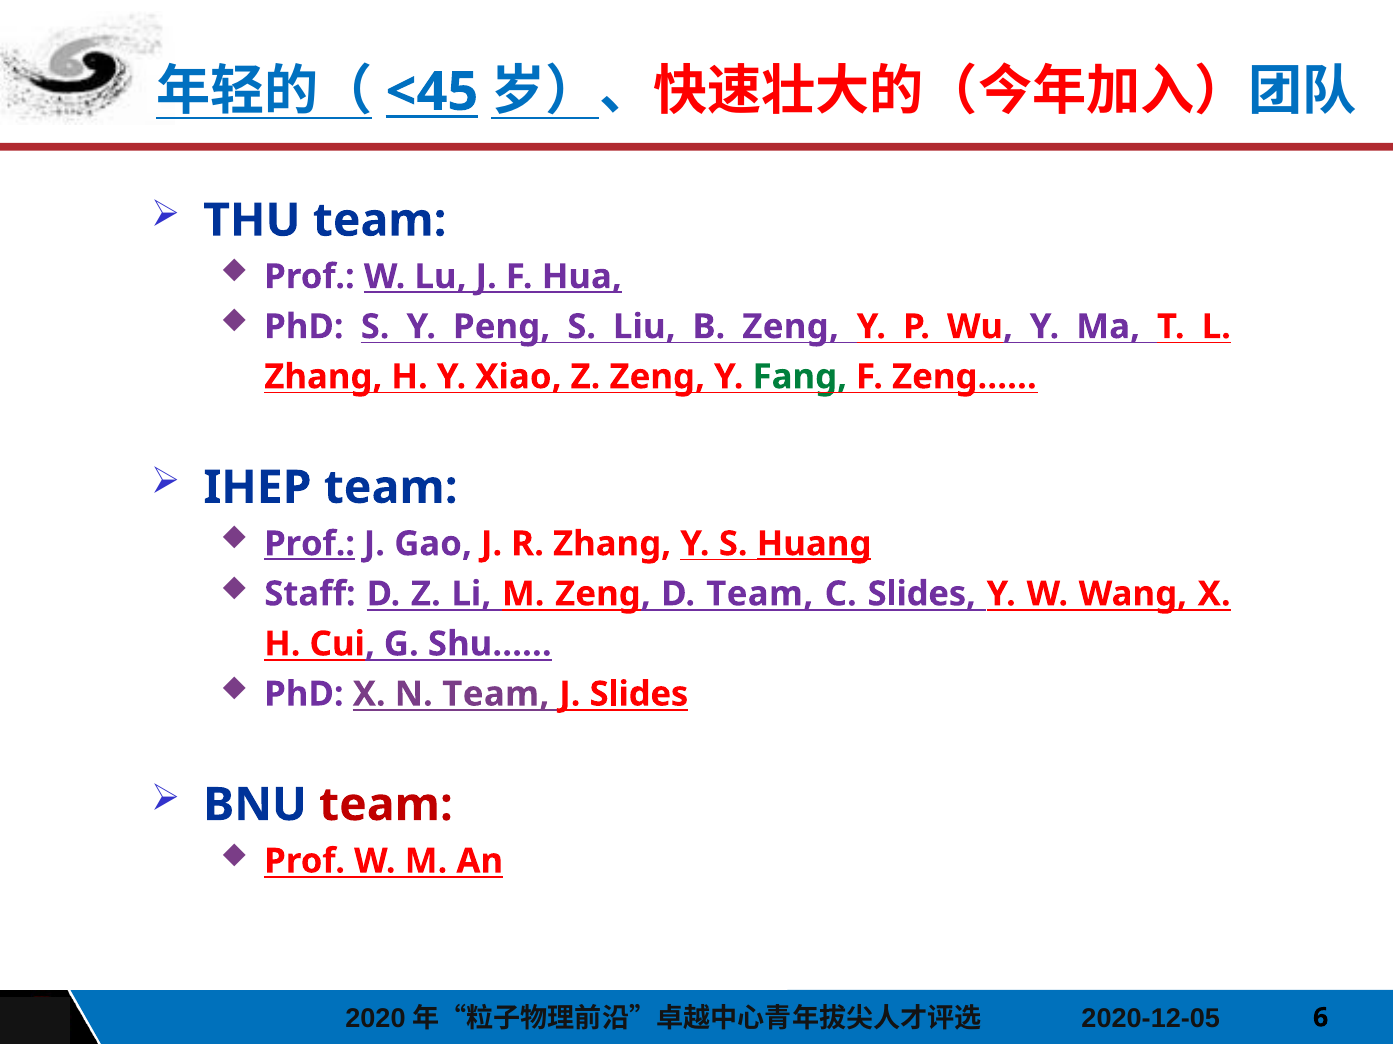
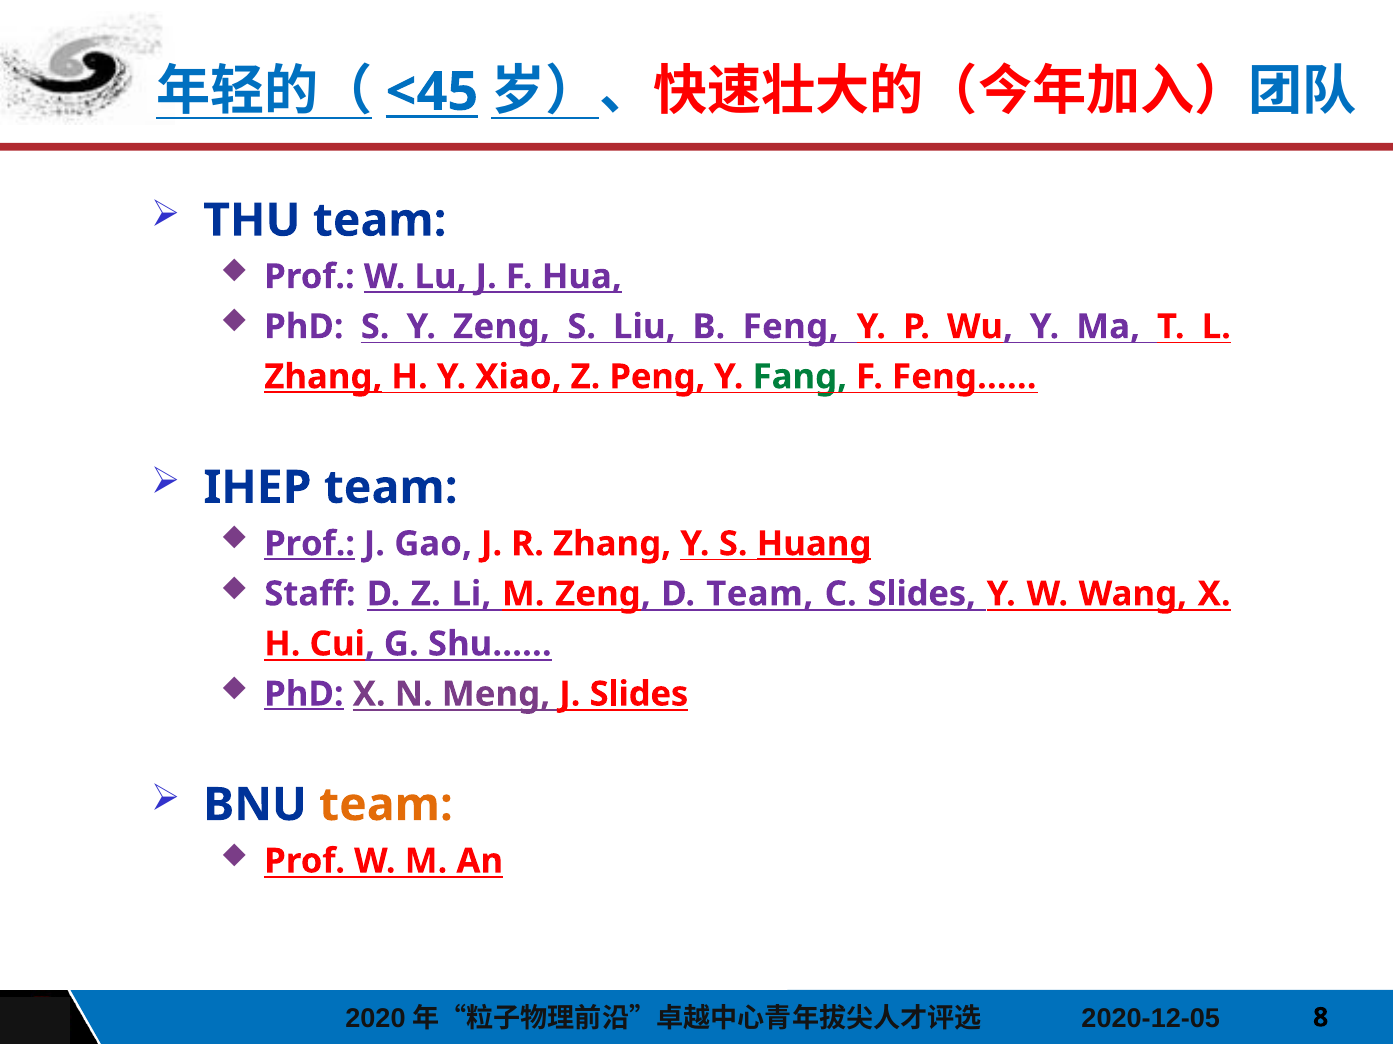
Y Peng: Peng -> Zeng
B Zeng: Zeng -> Feng
Zhang at (323, 377) underline: none -> present
Z Zeng: Zeng -> Peng
Zeng……: Zeng…… -> Feng……
PhD at (304, 695) underline: none -> present
N Team: Team -> Meng
team at (386, 805) colour: red -> orange
6: 6 -> 8
